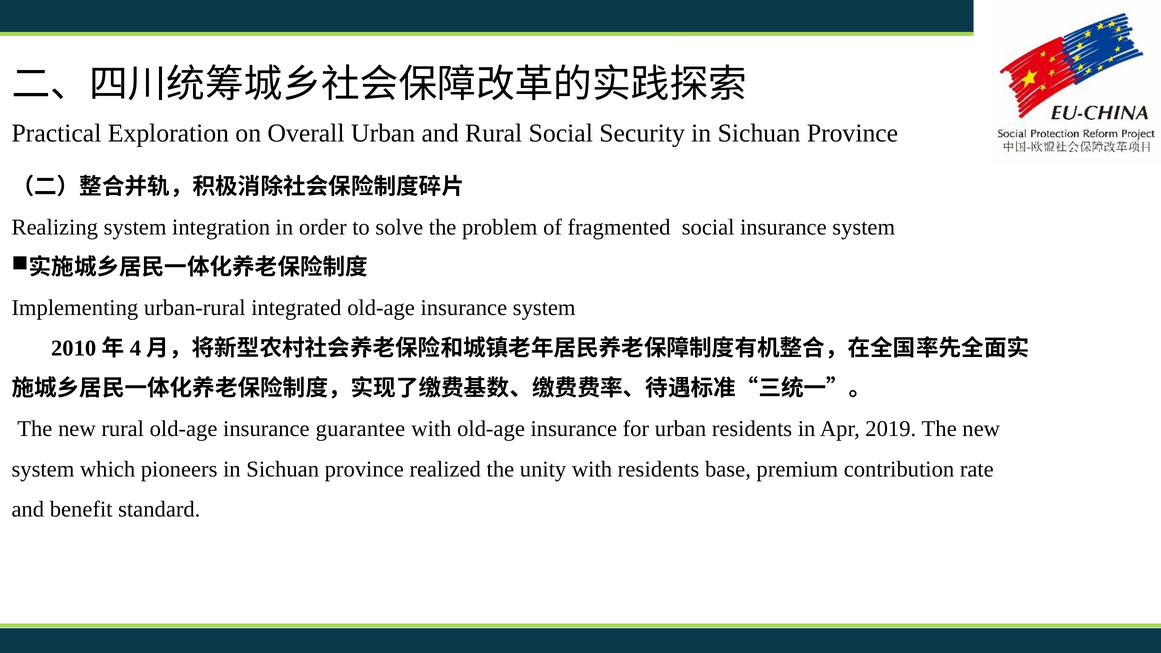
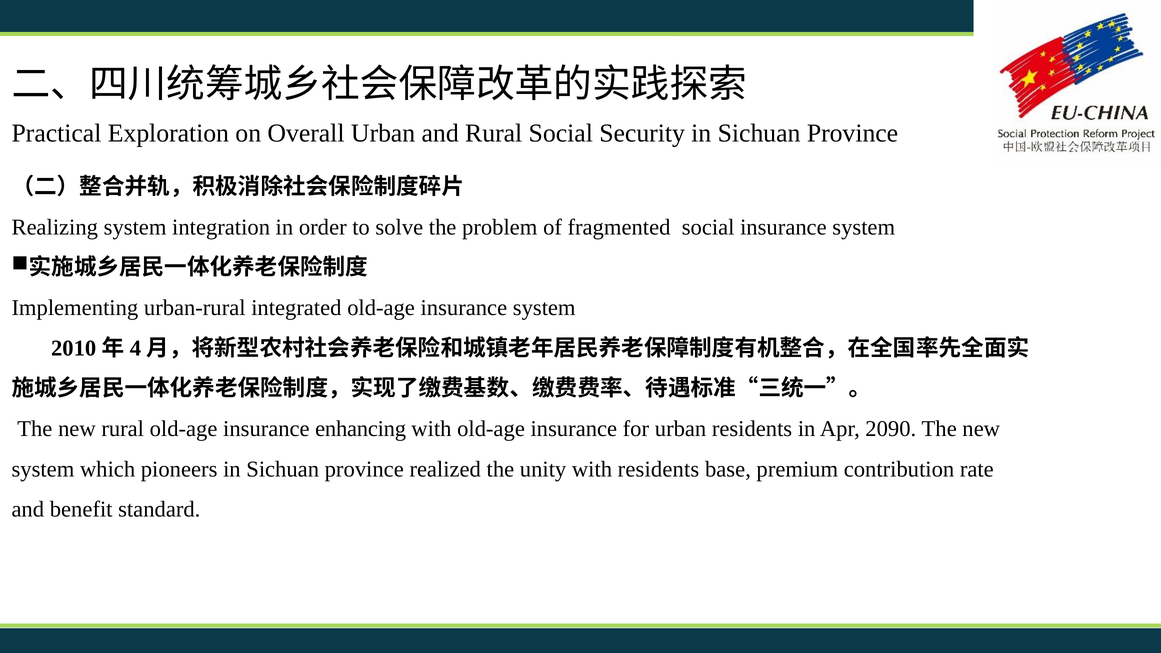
guarantee: guarantee -> enhancing
2019: 2019 -> 2090
